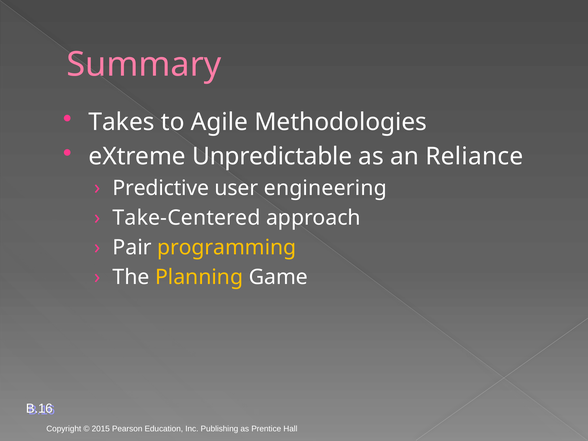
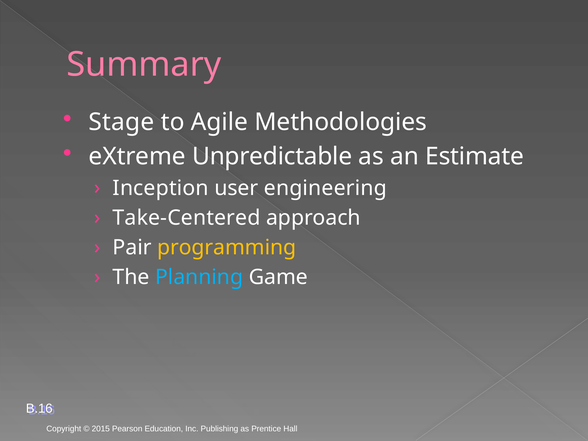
Takes: Takes -> Stage
Reliance: Reliance -> Estimate
Predictive: Predictive -> Inception
Planning colour: yellow -> light blue
